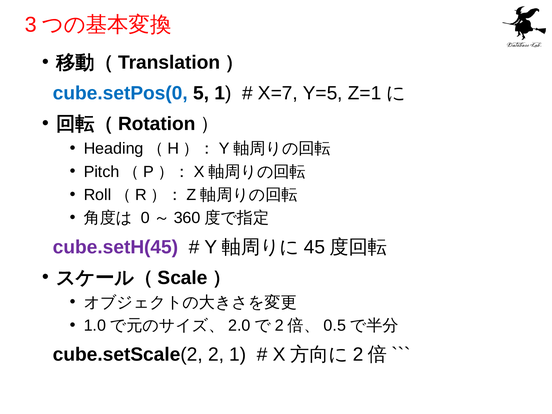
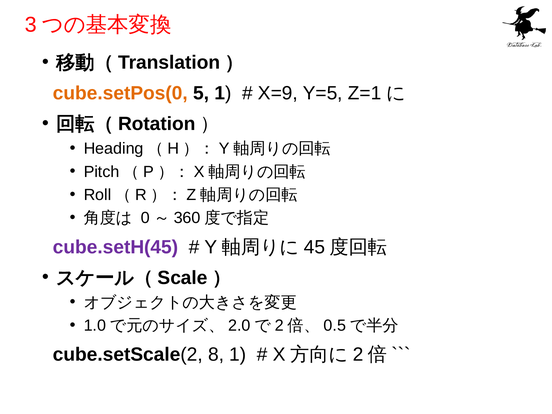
cube.setPos(0 colour: blue -> orange
X=7: X=7 -> X=9
cube.setScale(2 2: 2 -> 8
